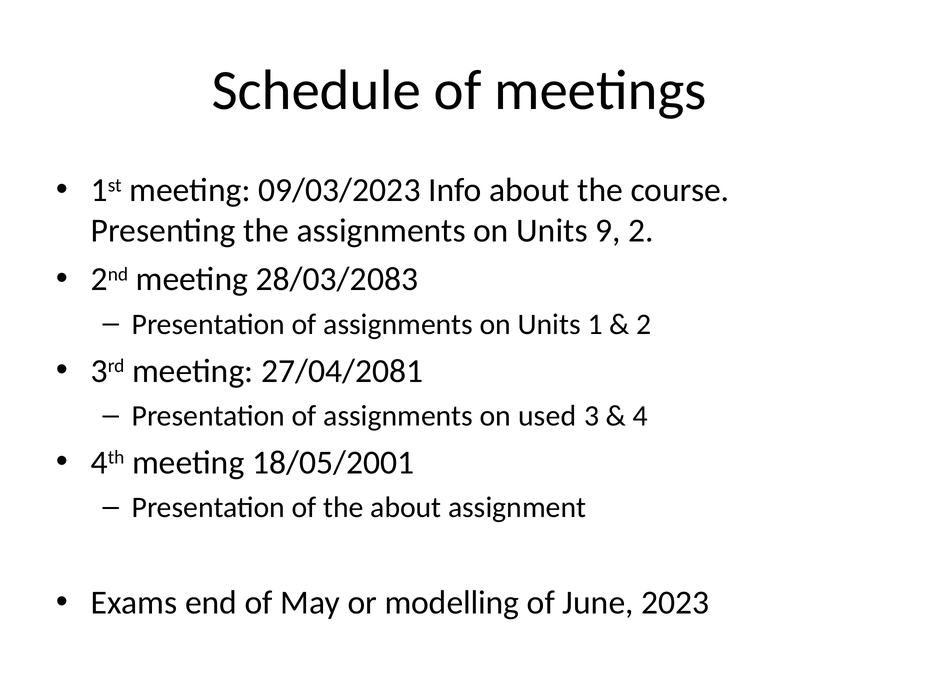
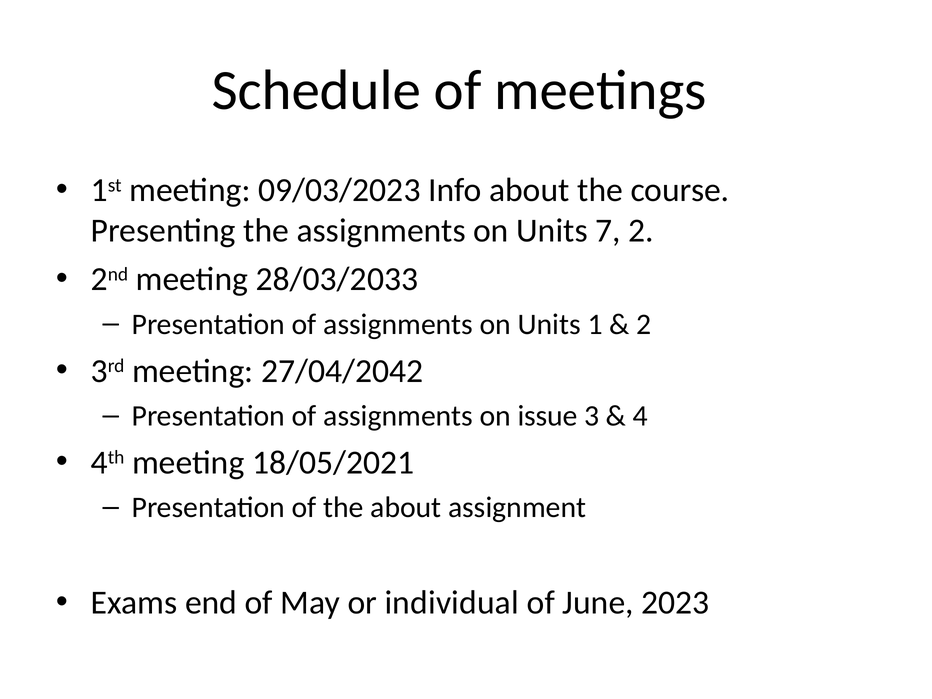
9: 9 -> 7
28/03/2083: 28/03/2083 -> 28/03/2033
27/04/2081: 27/04/2081 -> 27/04/2042
used: used -> issue
18/05/2001: 18/05/2001 -> 18/05/2021
modelling: modelling -> individual
